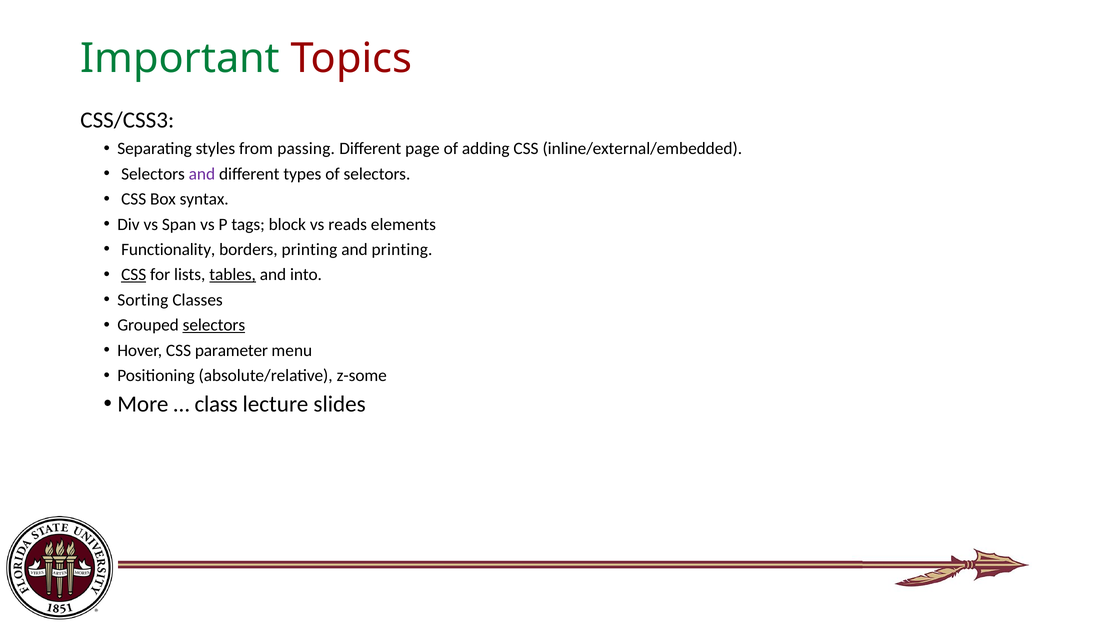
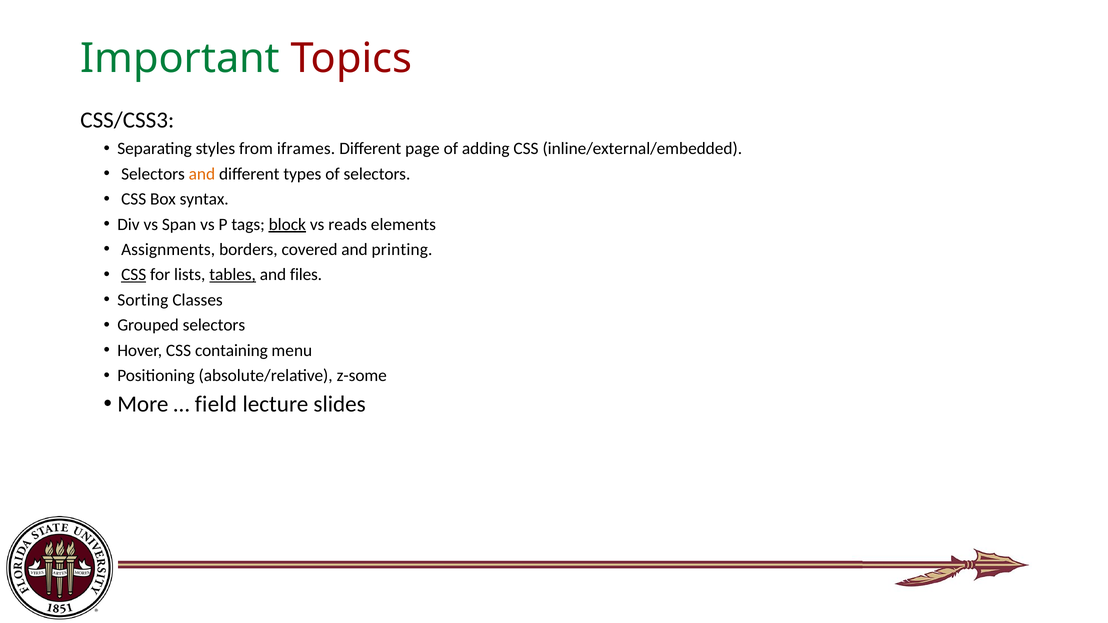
passing: passing -> iframes
and at (202, 174) colour: purple -> orange
block underline: none -> present
Functionality: Functionality -> Assignments
borders printing: printing -> covered
into: into -> files
selectors at (214, 325) underline: present -> none
parameter: parameter -> containing
class: class -> field
